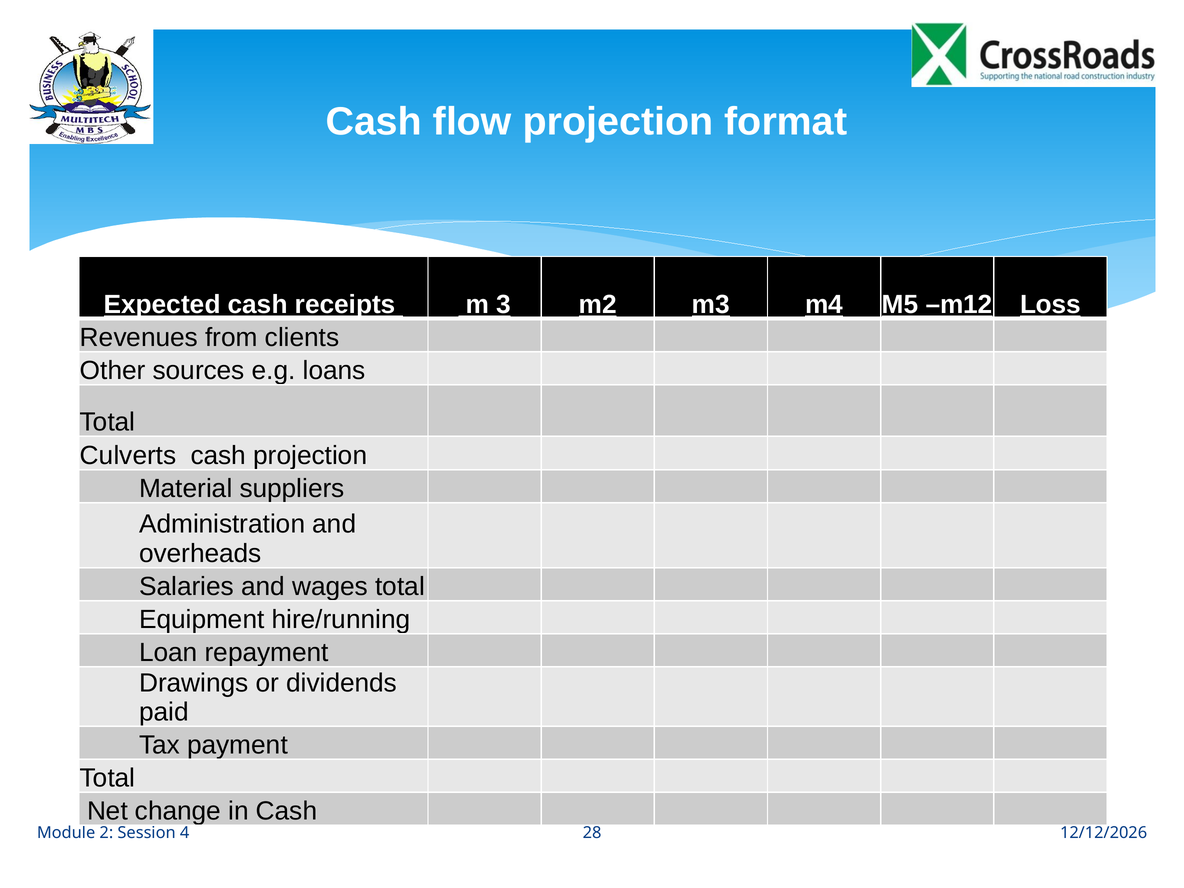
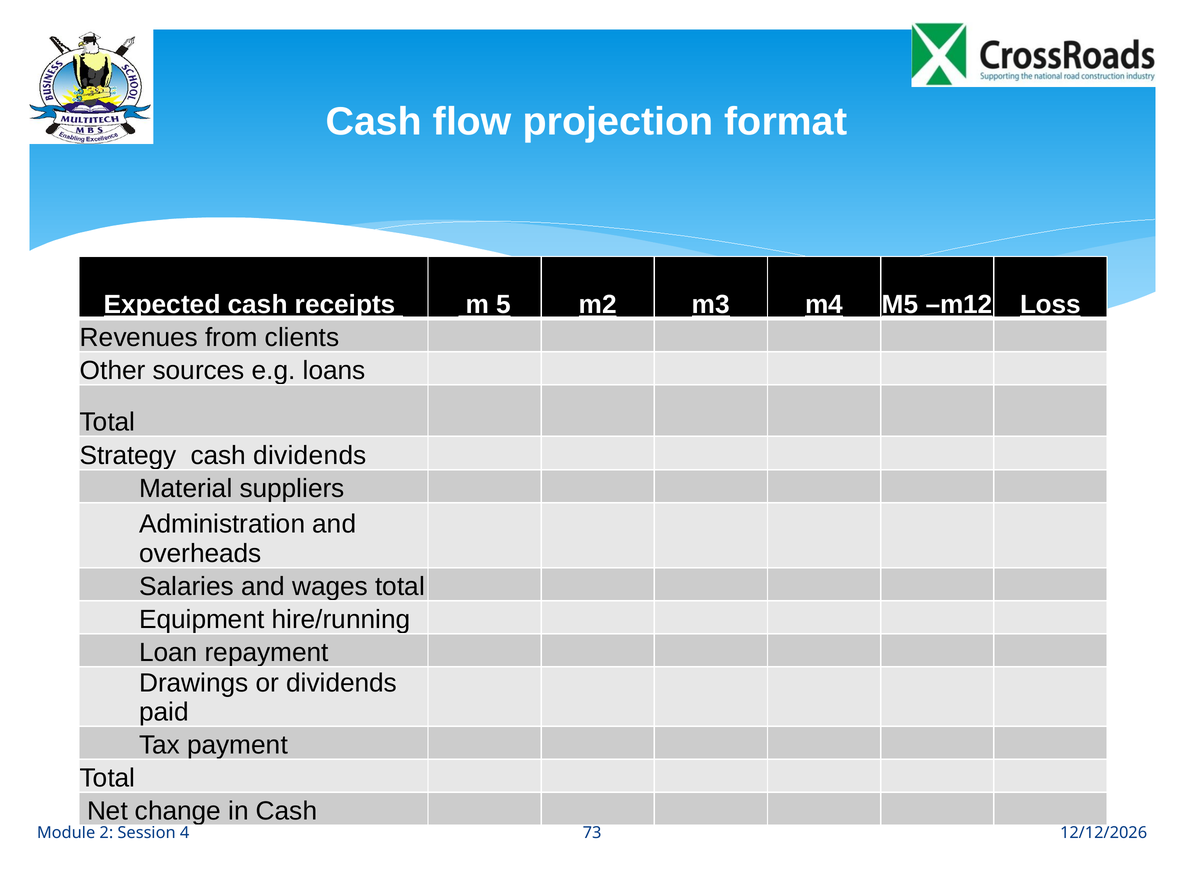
3: 3 -> 5
Culverts: Culverts -> Strategy
cash projection: projection -> dividends
28: 28 -> 73
